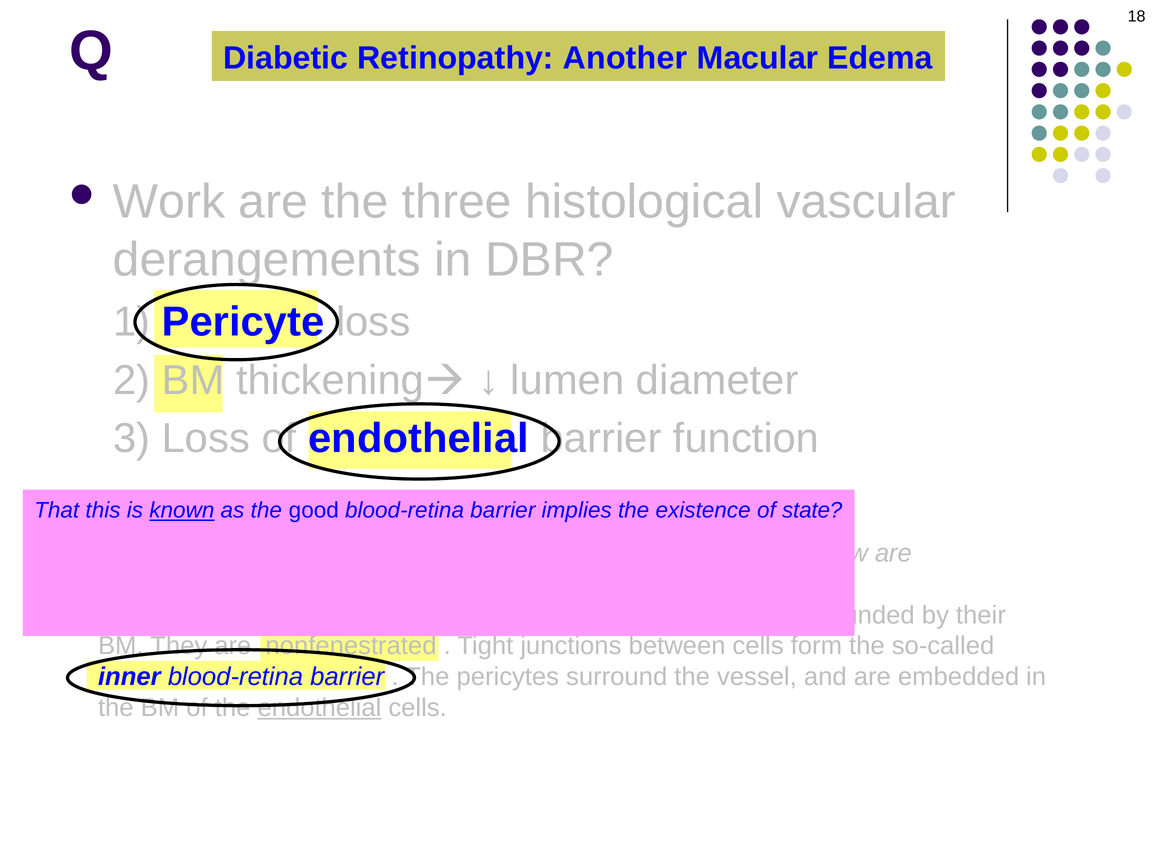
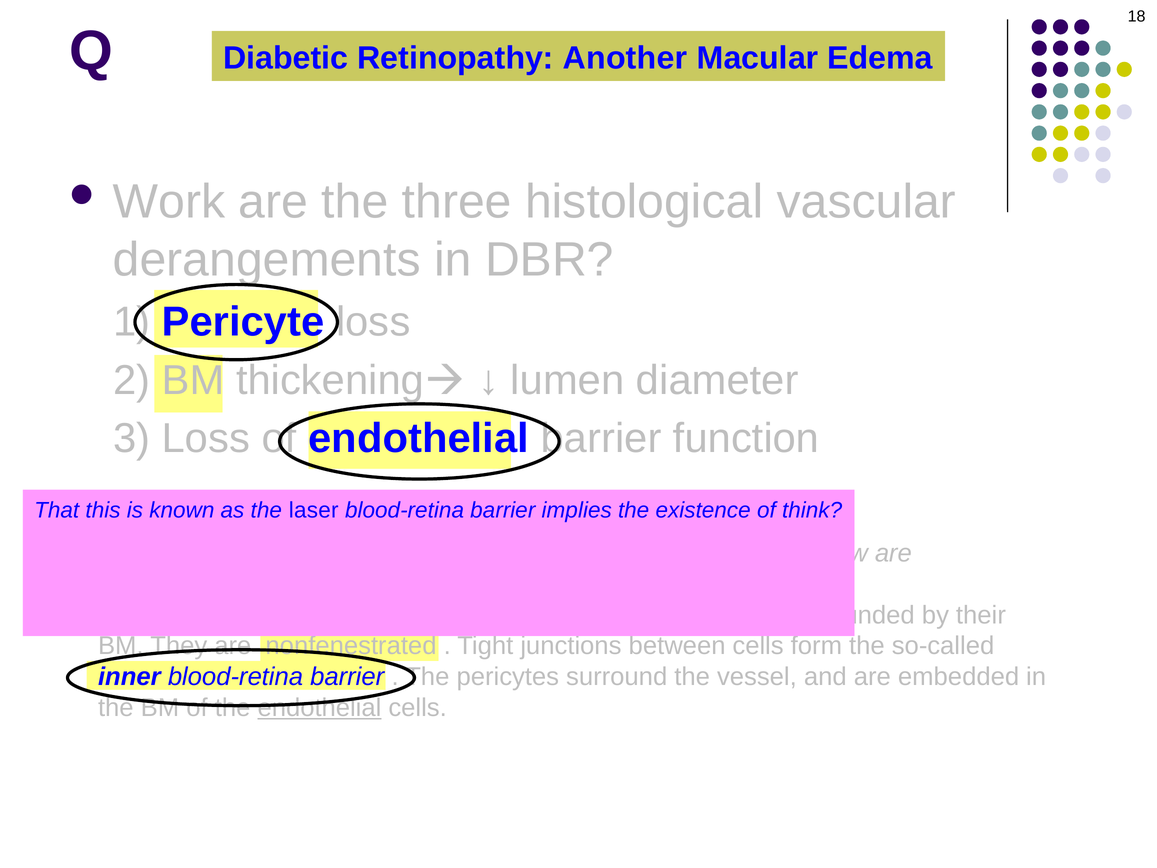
known underline: present -> none
good: good -> laser
state: state -> think
